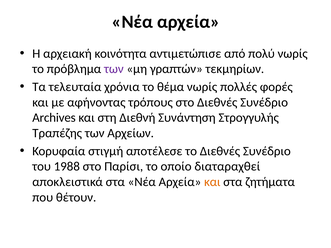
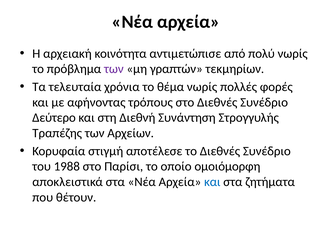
Archives: Archives -> Δεύτερο
διαταραχθεί: διαταραχθεί -> ομοιόμορφη
και at (212, 182) colour: orange -> blue
